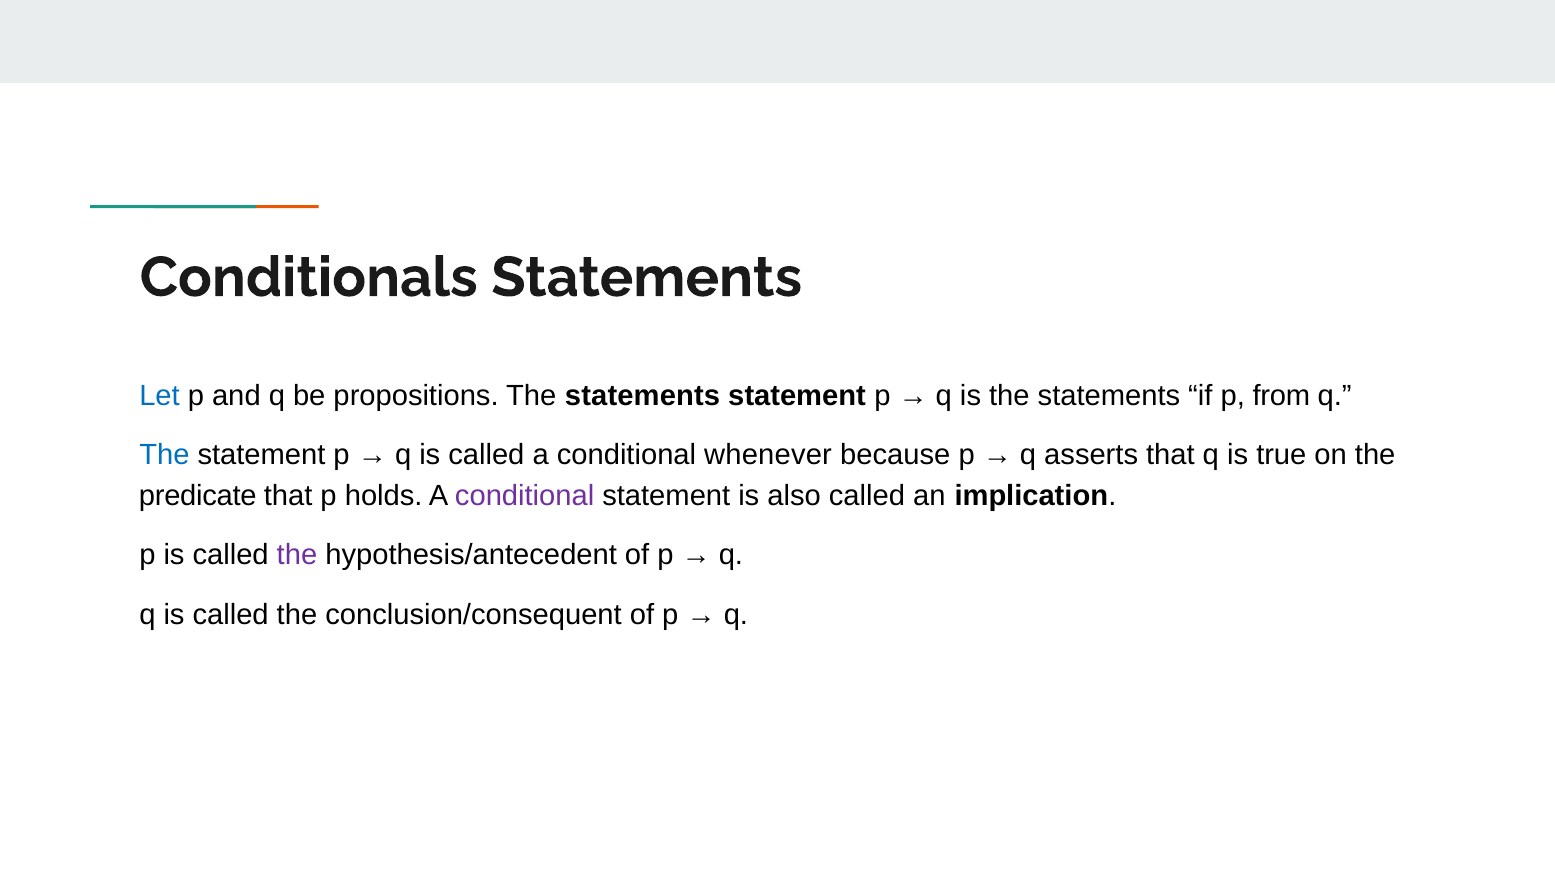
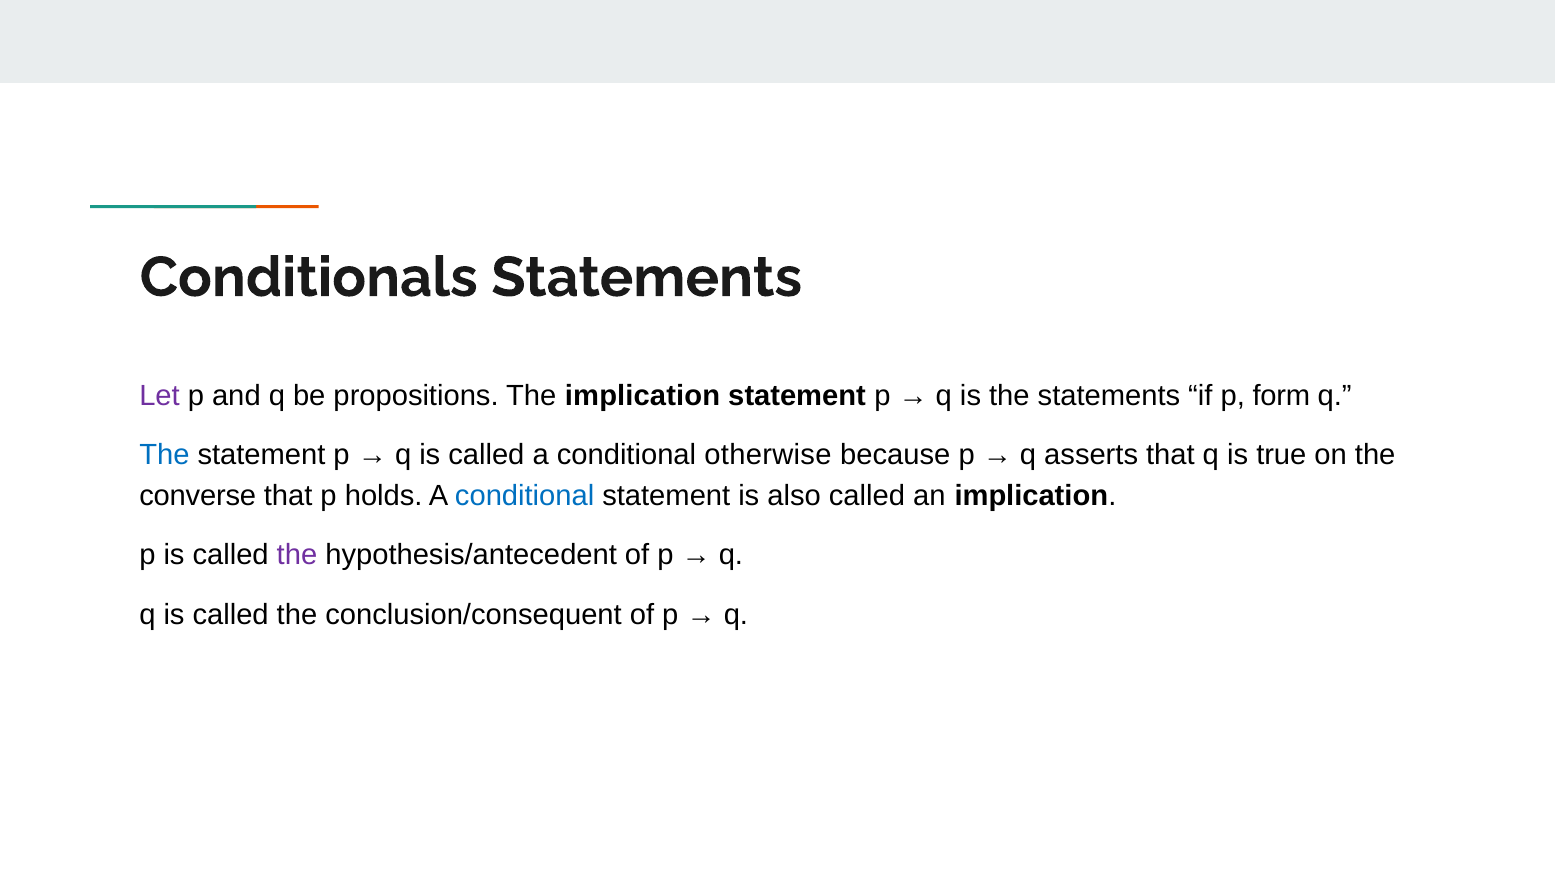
Let colour: blue -> purple
propositions The statements: statements -> implication
from: from -> form
whenever: whenever -> otherwise
predicate: predicate -> converse
conditional at (525, 495) colour: purple -> blue
